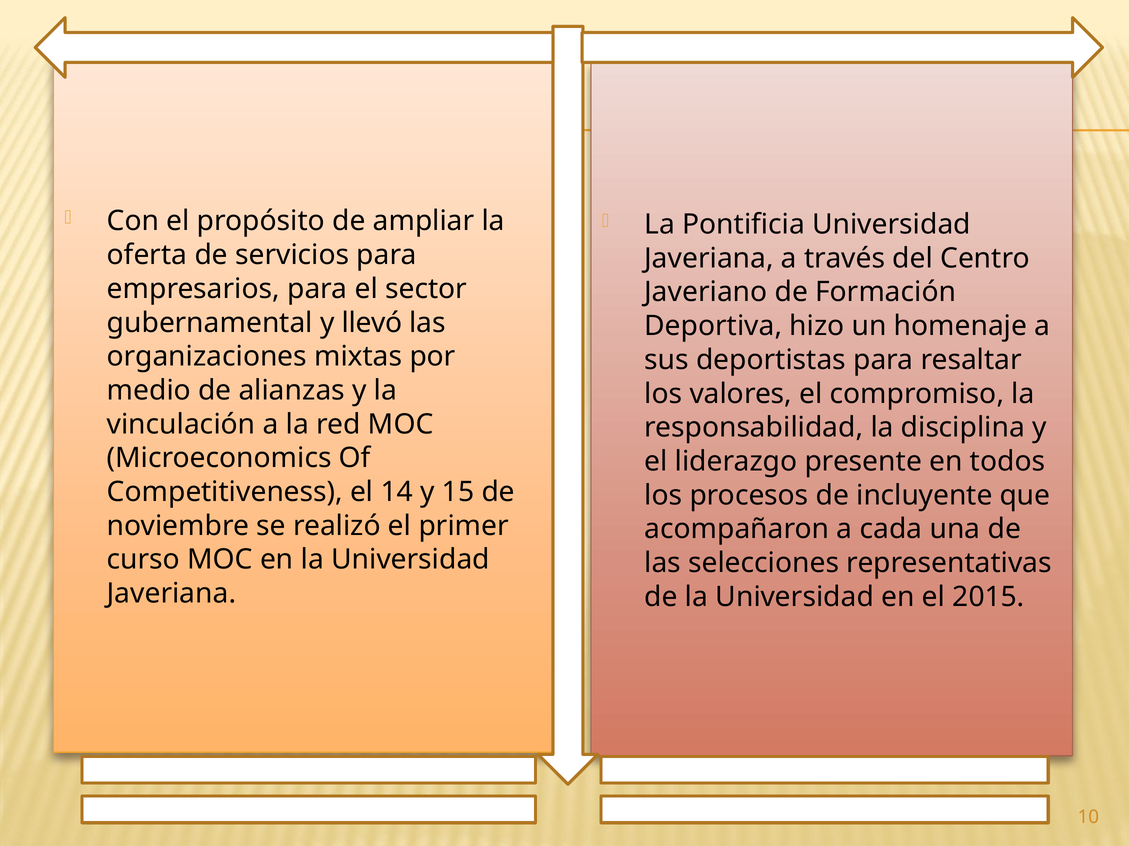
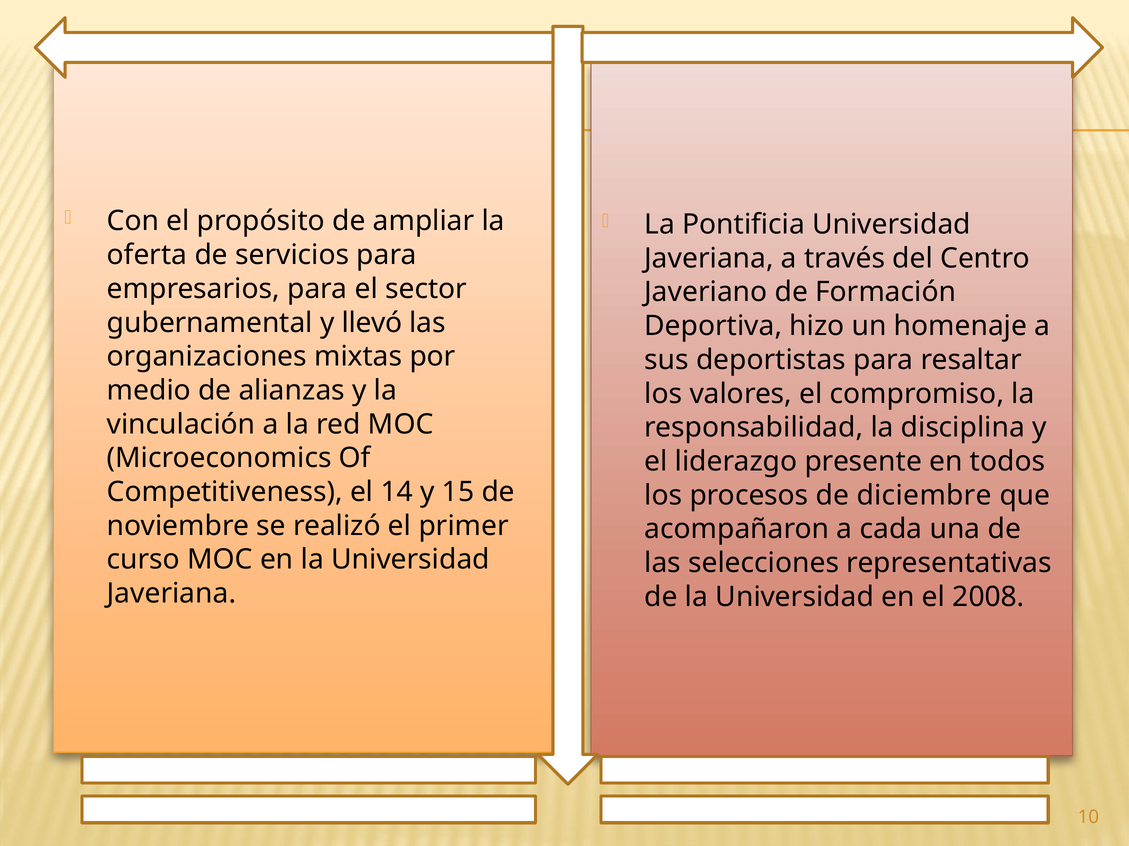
incluyente: incluyente -> diciembre
2015: 2015 -> 2008
